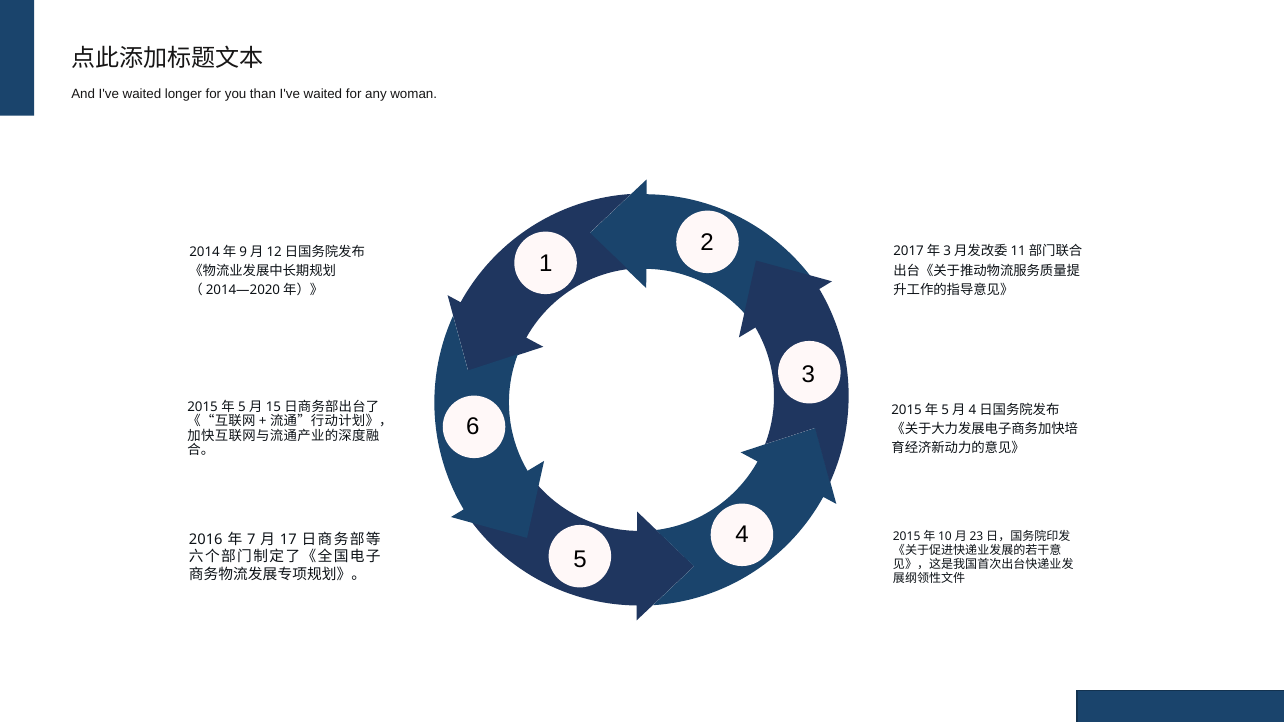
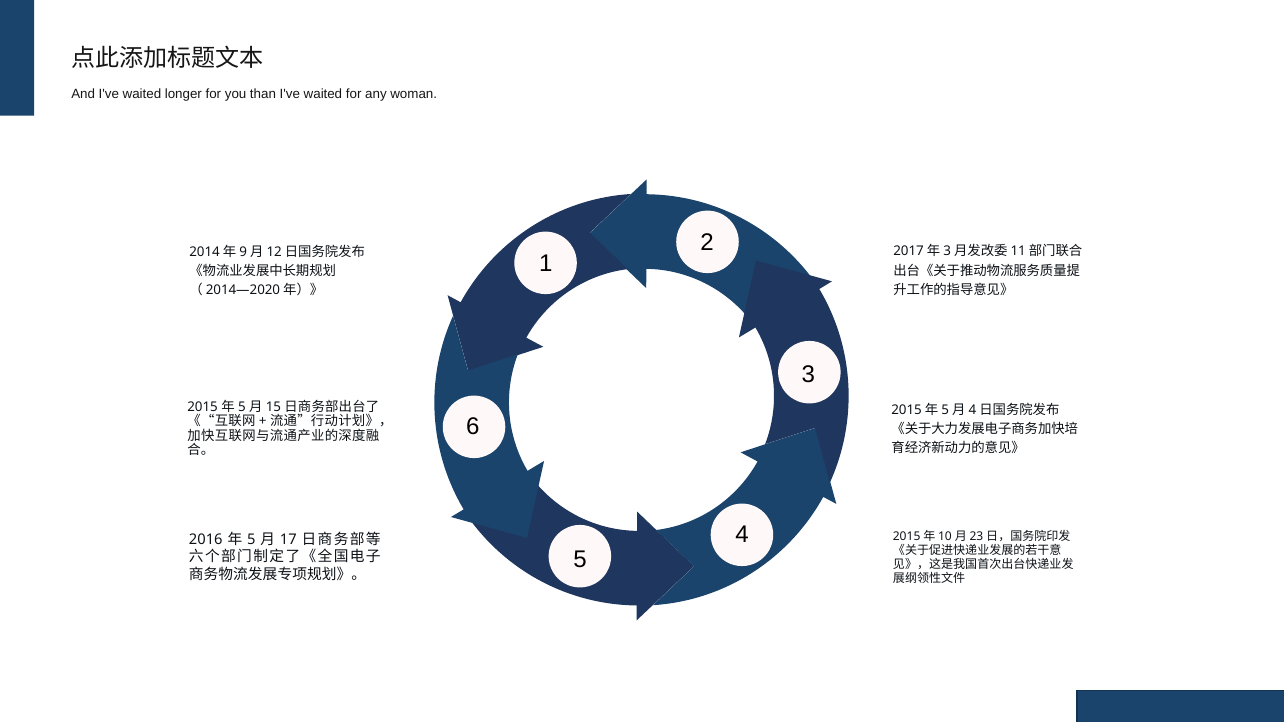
7 at (251, 540): 7 -> 5
